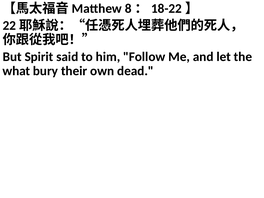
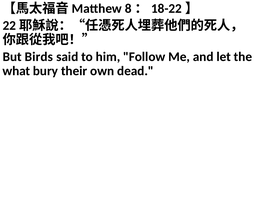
Spirit: Spirit -> Birds
